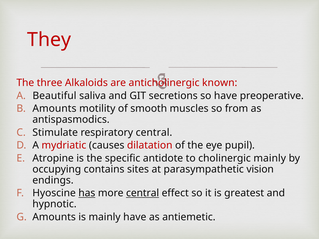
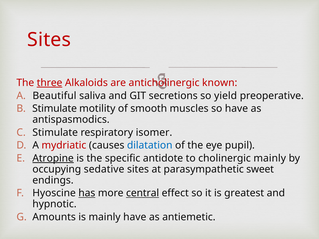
They at (49, 40): They -> Sites
three underline: none -> present
so have: have -> yield
Amounts at (54, 109): Amounts -> Stimulate
so from: from -> have
respiratory central: central -> isomer
dilatation colour: red -> blue
Atropine underline: none -> present
contains: contains -> sedative
vision: vision -> sweet
